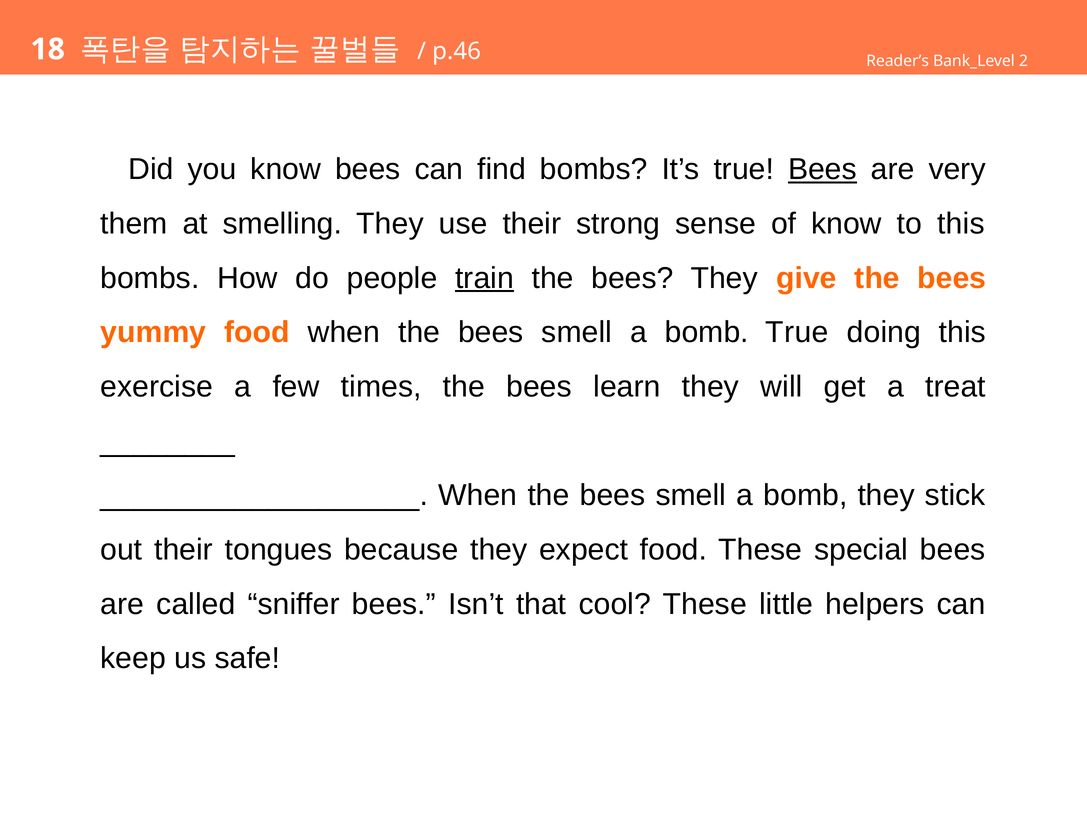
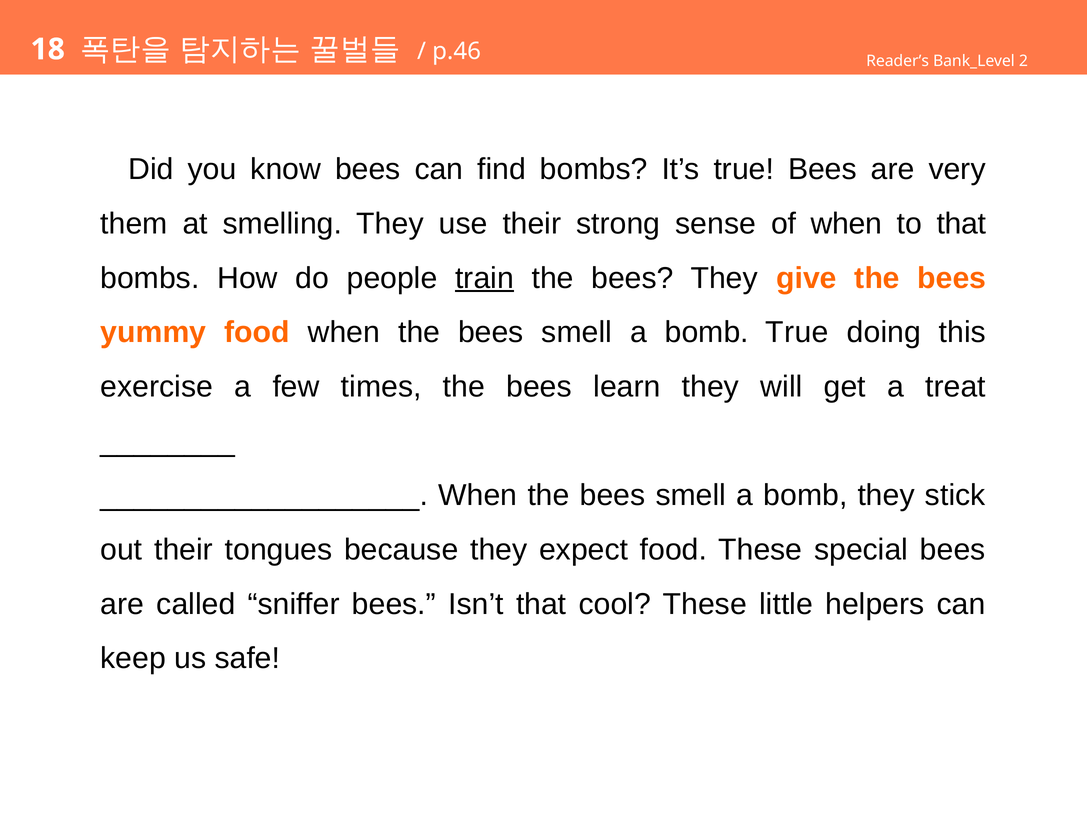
Bees at (822, 169) underline: present -> none
of know: know -> when
to this: this -> that
